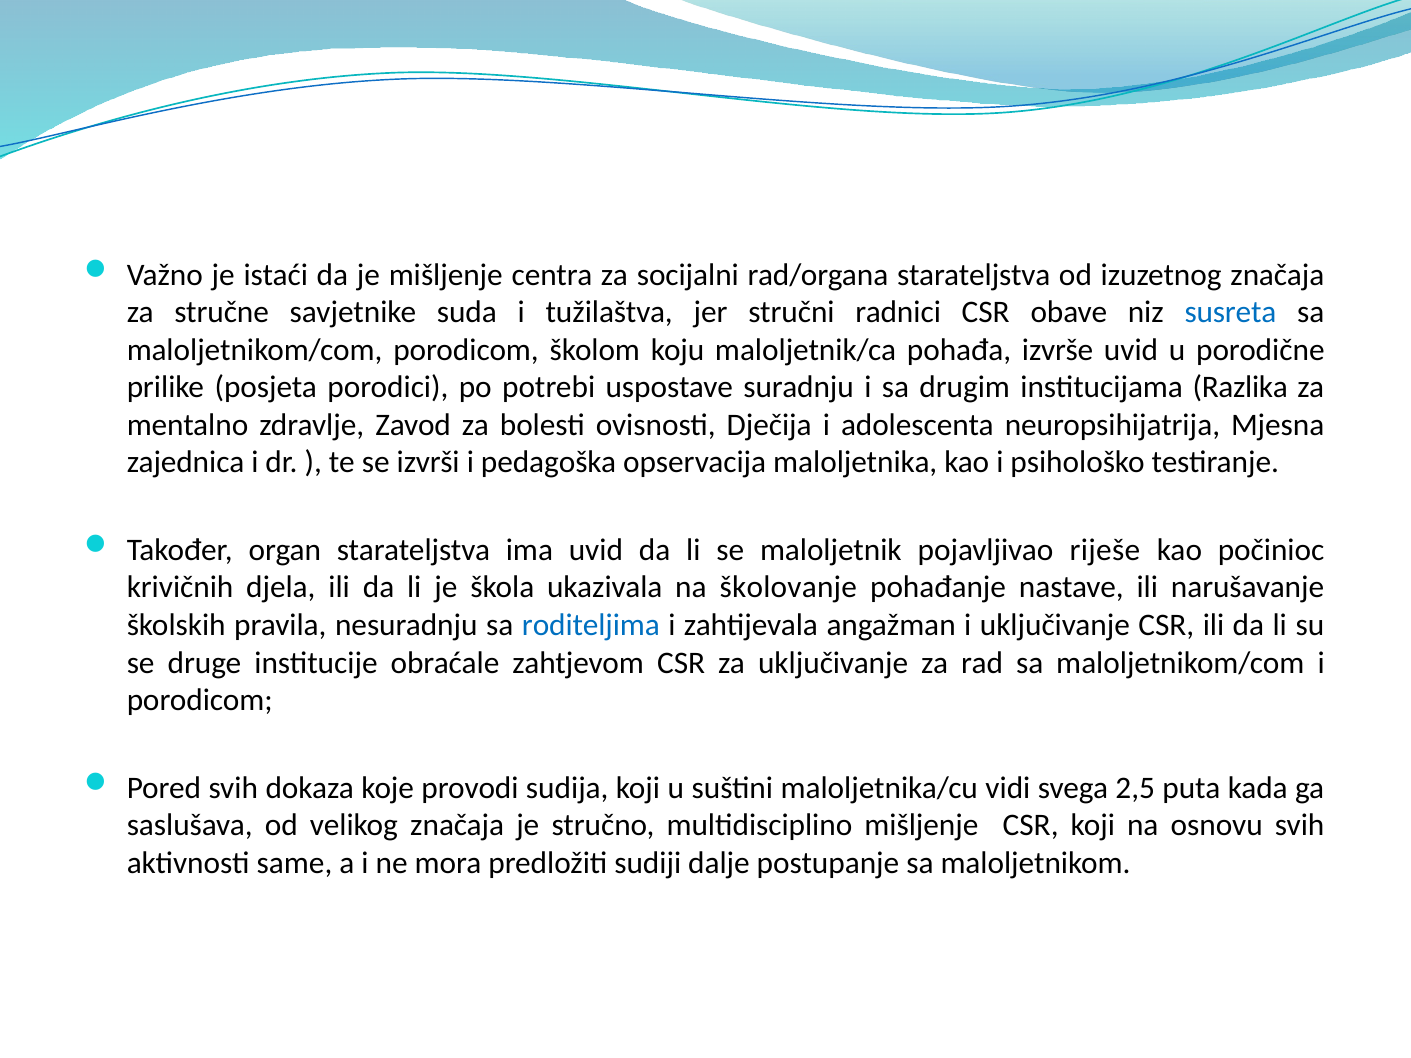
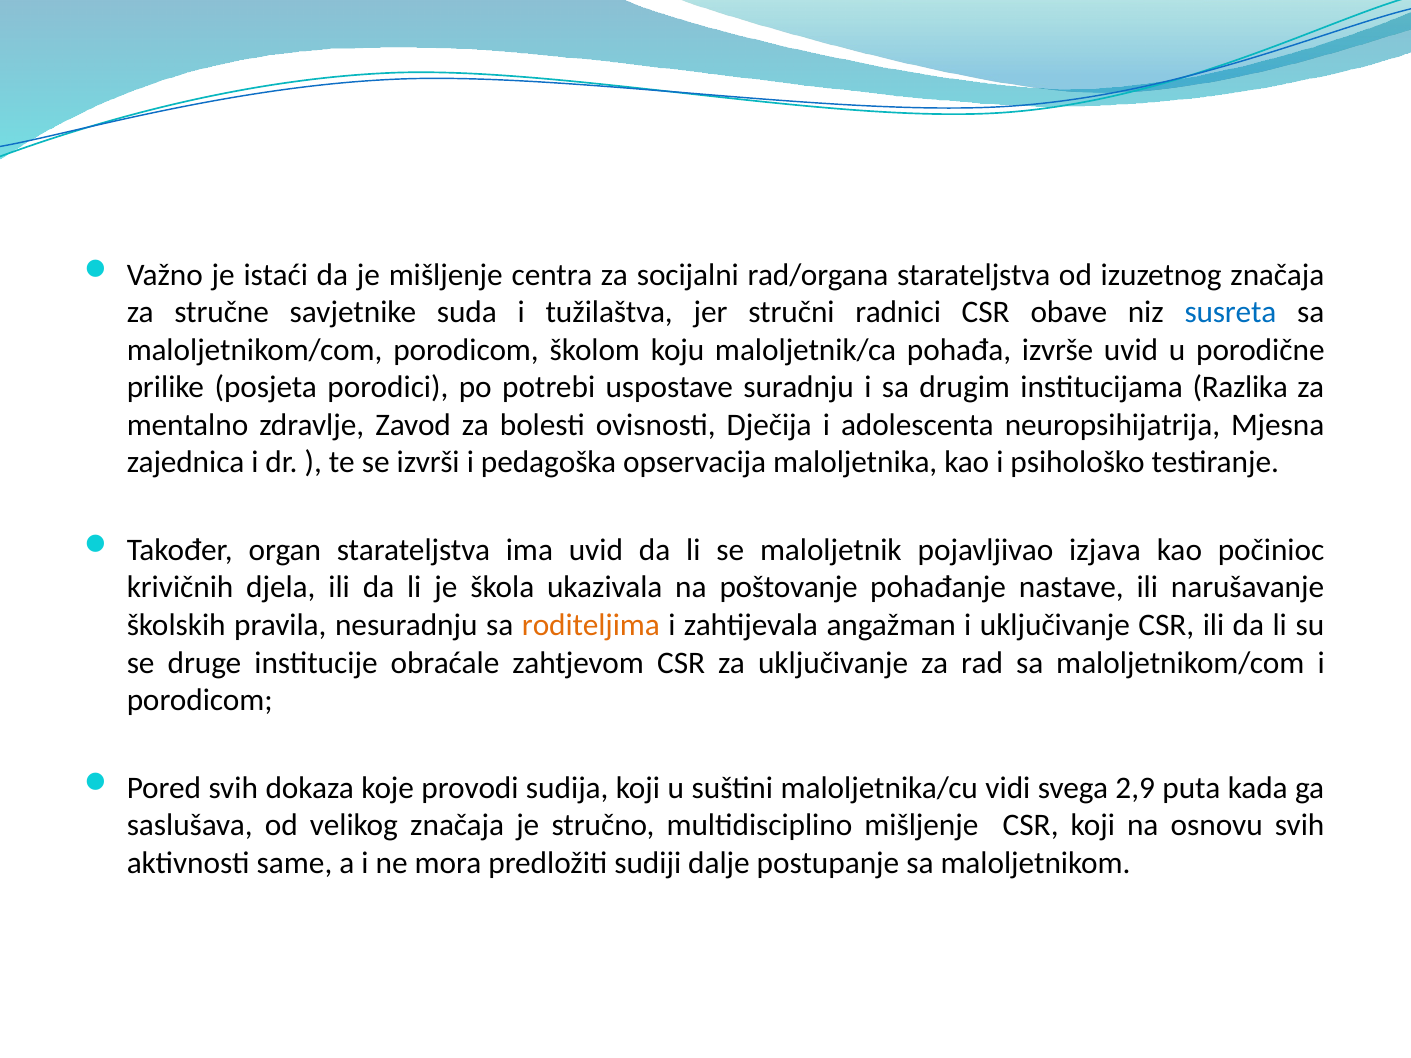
riješe: riješe -> izjava
školovanje: školovanje -> poštovanje
roditeljima colour: blue -> orange
2,5: 2,5 -> 2,9
